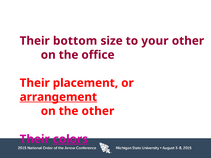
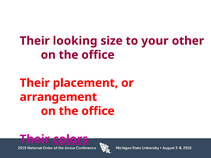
bottom: bottom -> looking
arrangement underline: present -> none
other at (98, 111): other -> office
